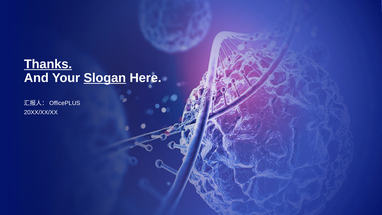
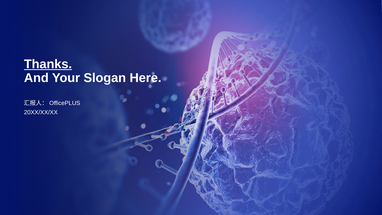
Slogan underline: present -> none
